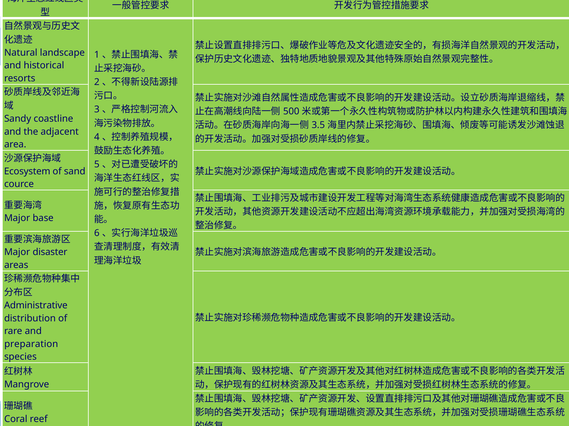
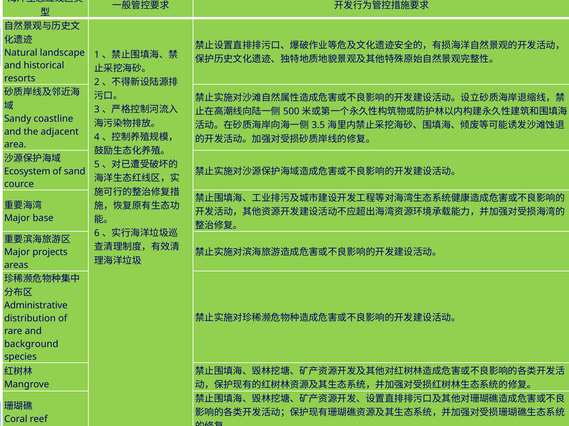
disaster: disaster -> projects
preparation: preparation -> background
